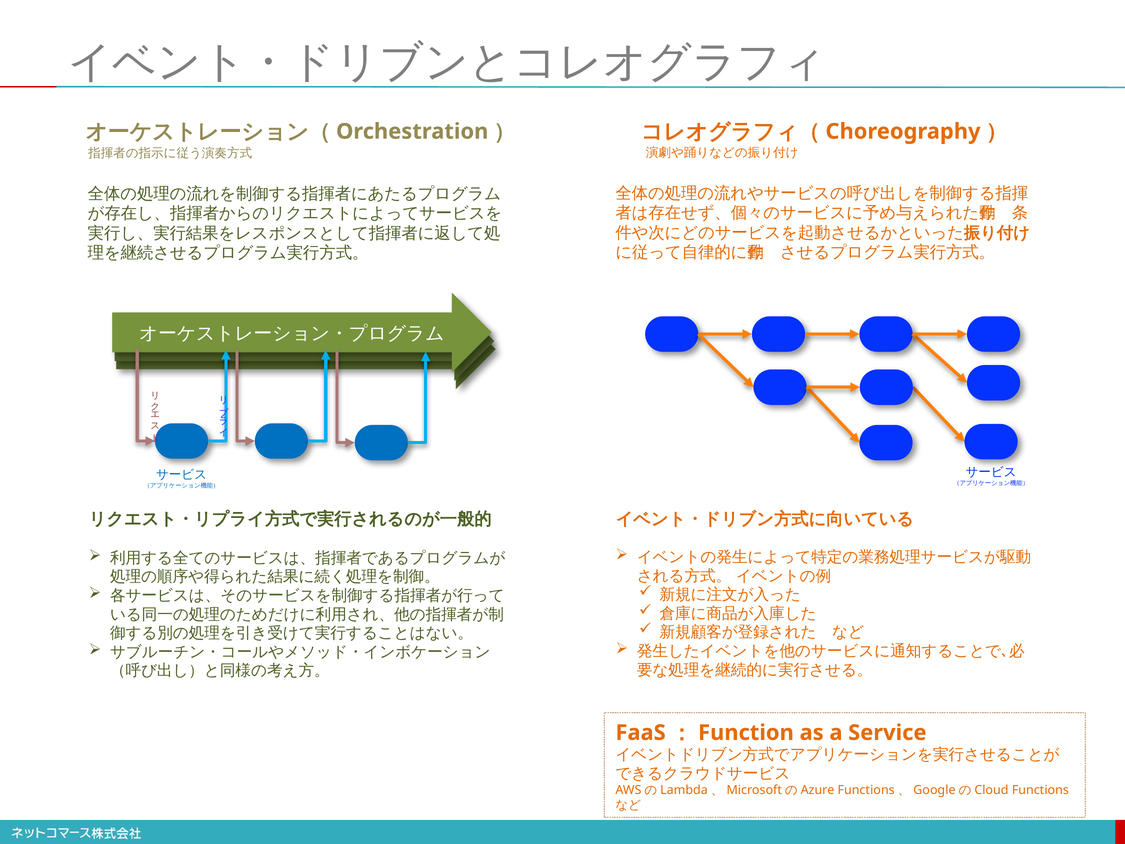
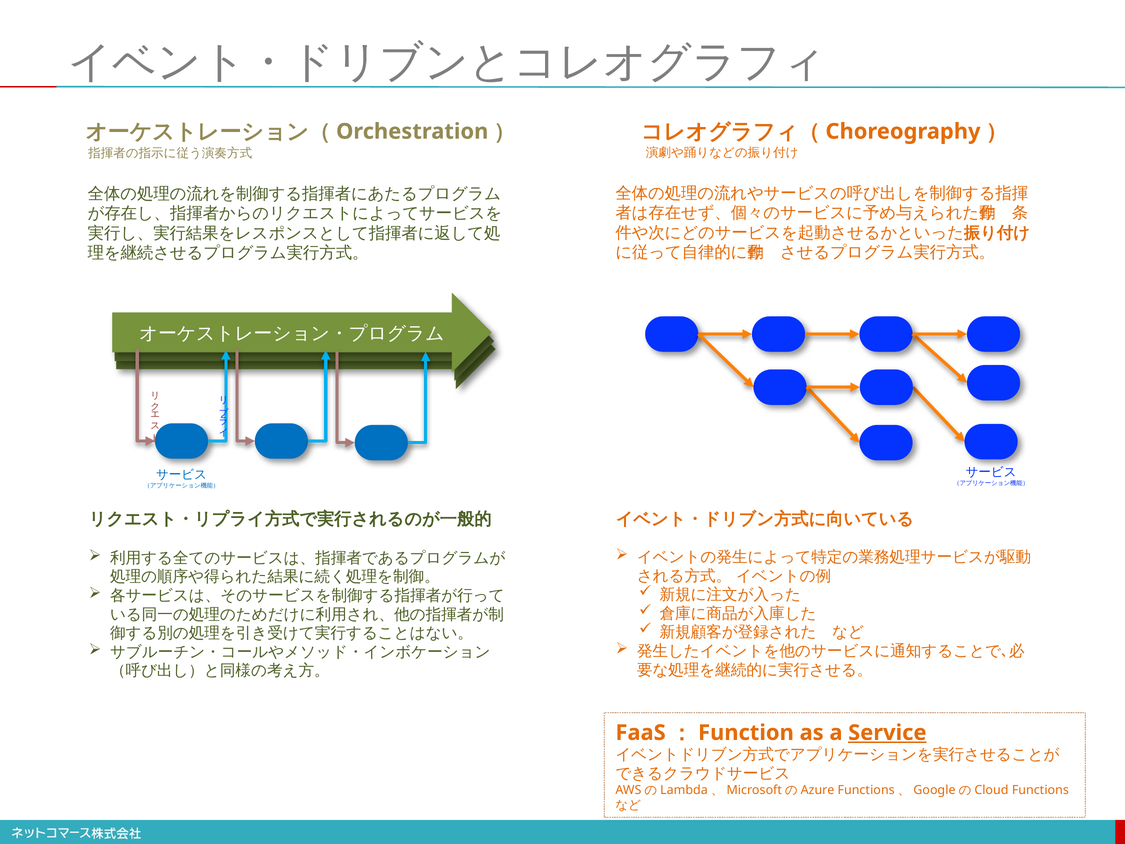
Service underline: none -> present
